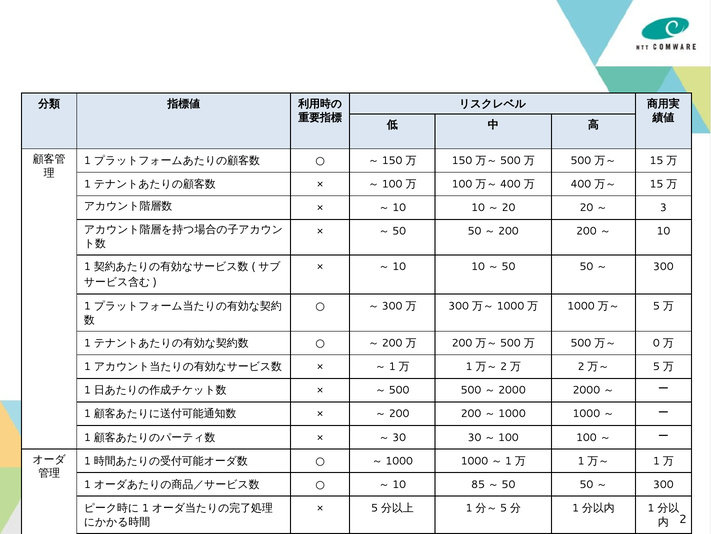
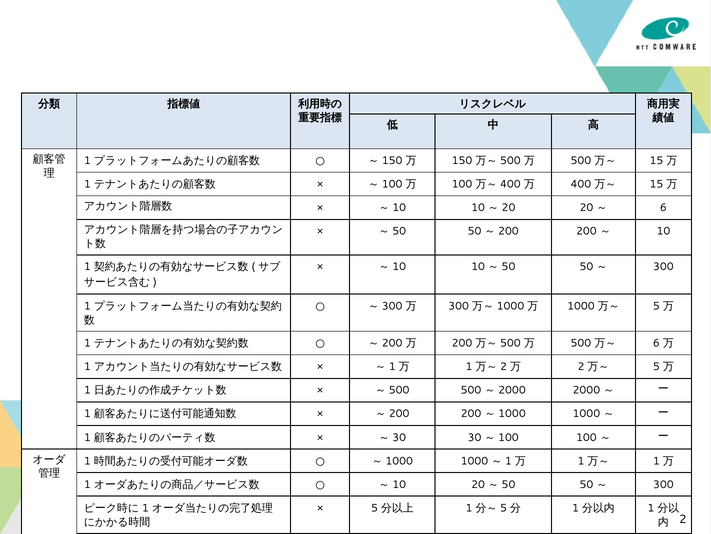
3 at (663, 207): 3 -> 6
0 at (656, 343): 0 -> 6
10 85: 85 -> 20
